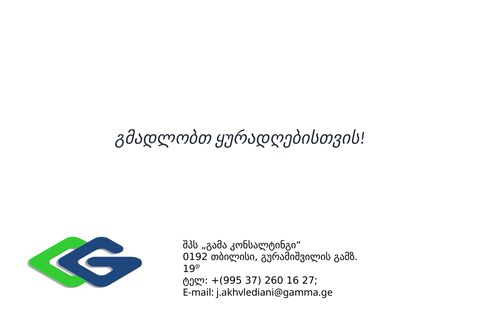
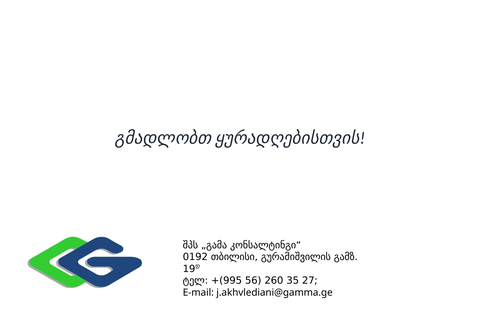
37: 37 -> 56
16: 16 -> 35
